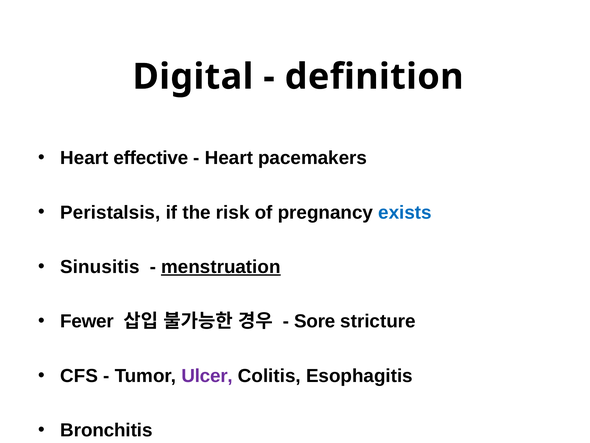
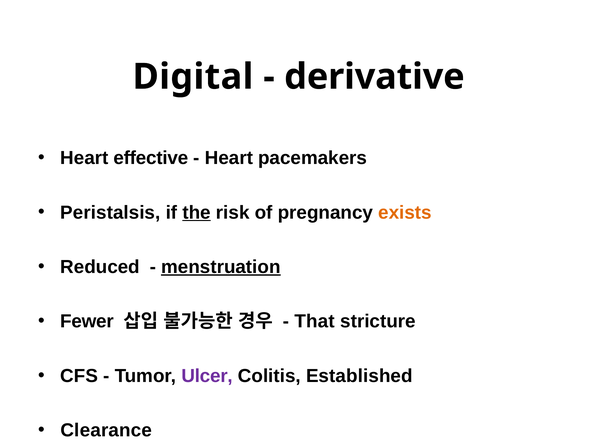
definition: definition -> derivative
the underline: none -> present
exists colour: blue -> orange
Sinusitis: Sinusitis -> Reduced
Sore: Sore -> That
Esophagitis: Esophagitis -> Established
Bronchitis: Bronchitis -> Clearance
